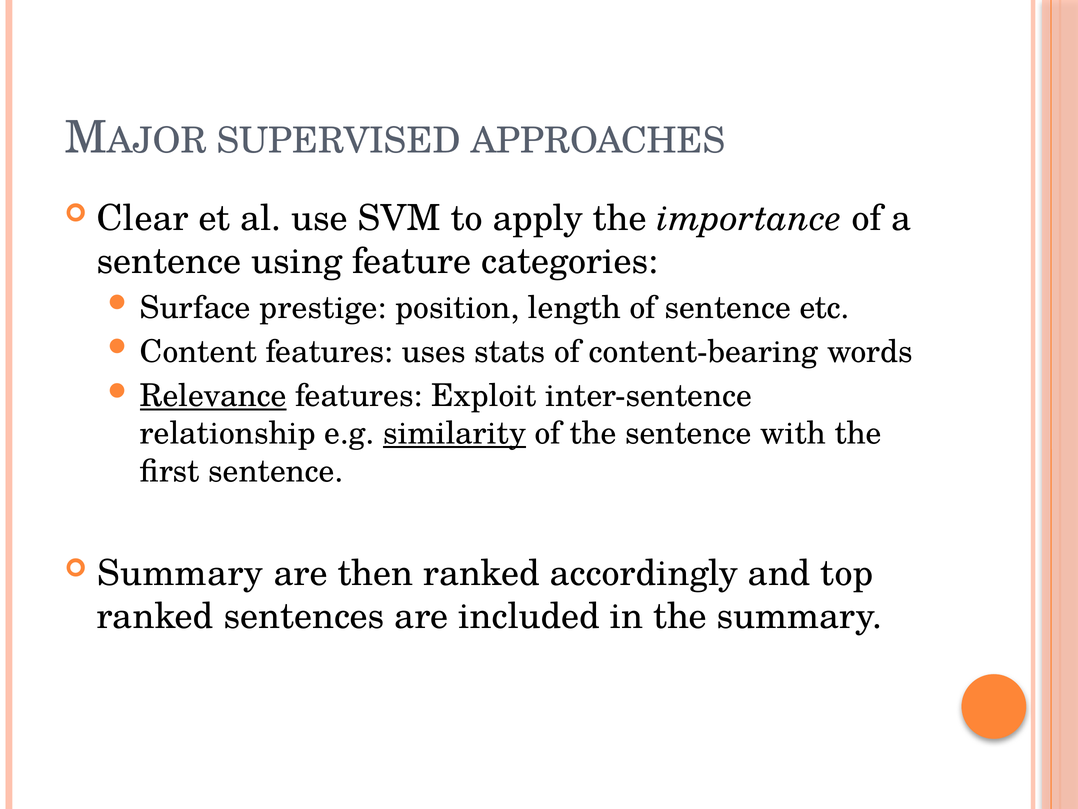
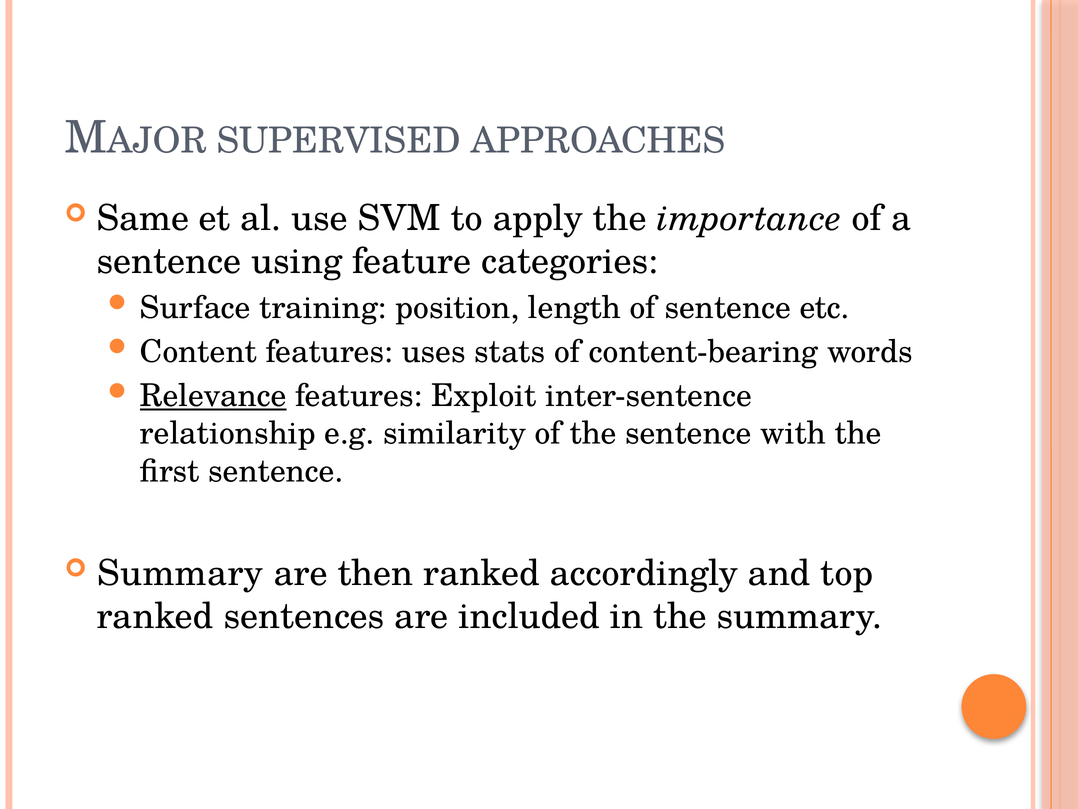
Clear: Clear -> Same
prestige: prestige -> training
similarity underline: present -> none
